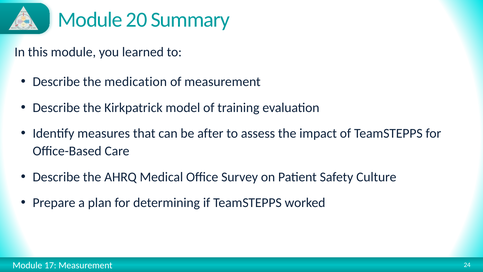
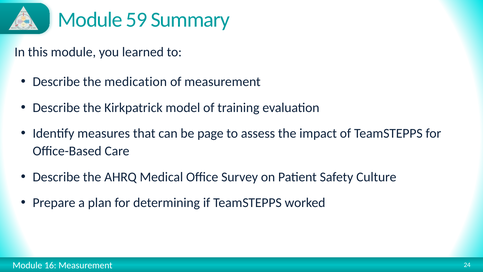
20: 20 -> 59
after: after -> page
17: 17 -> 16
